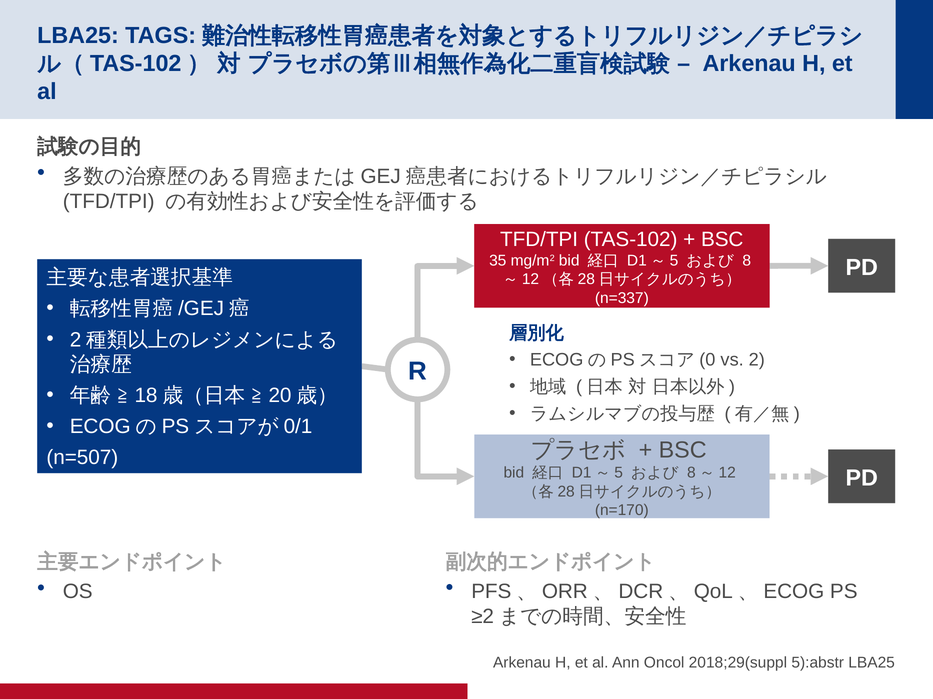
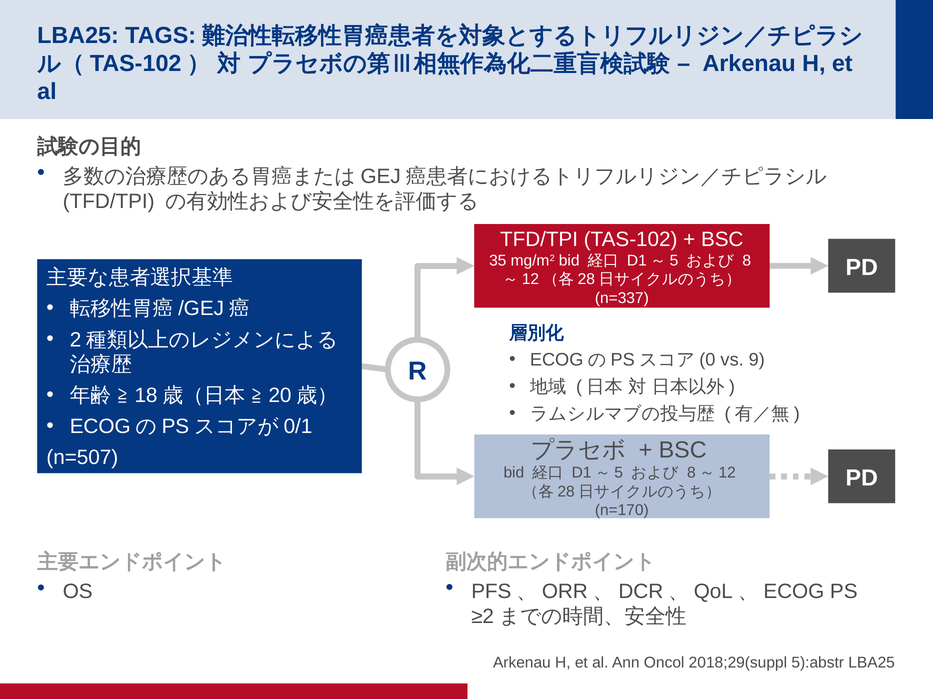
2: 2 -> 9
